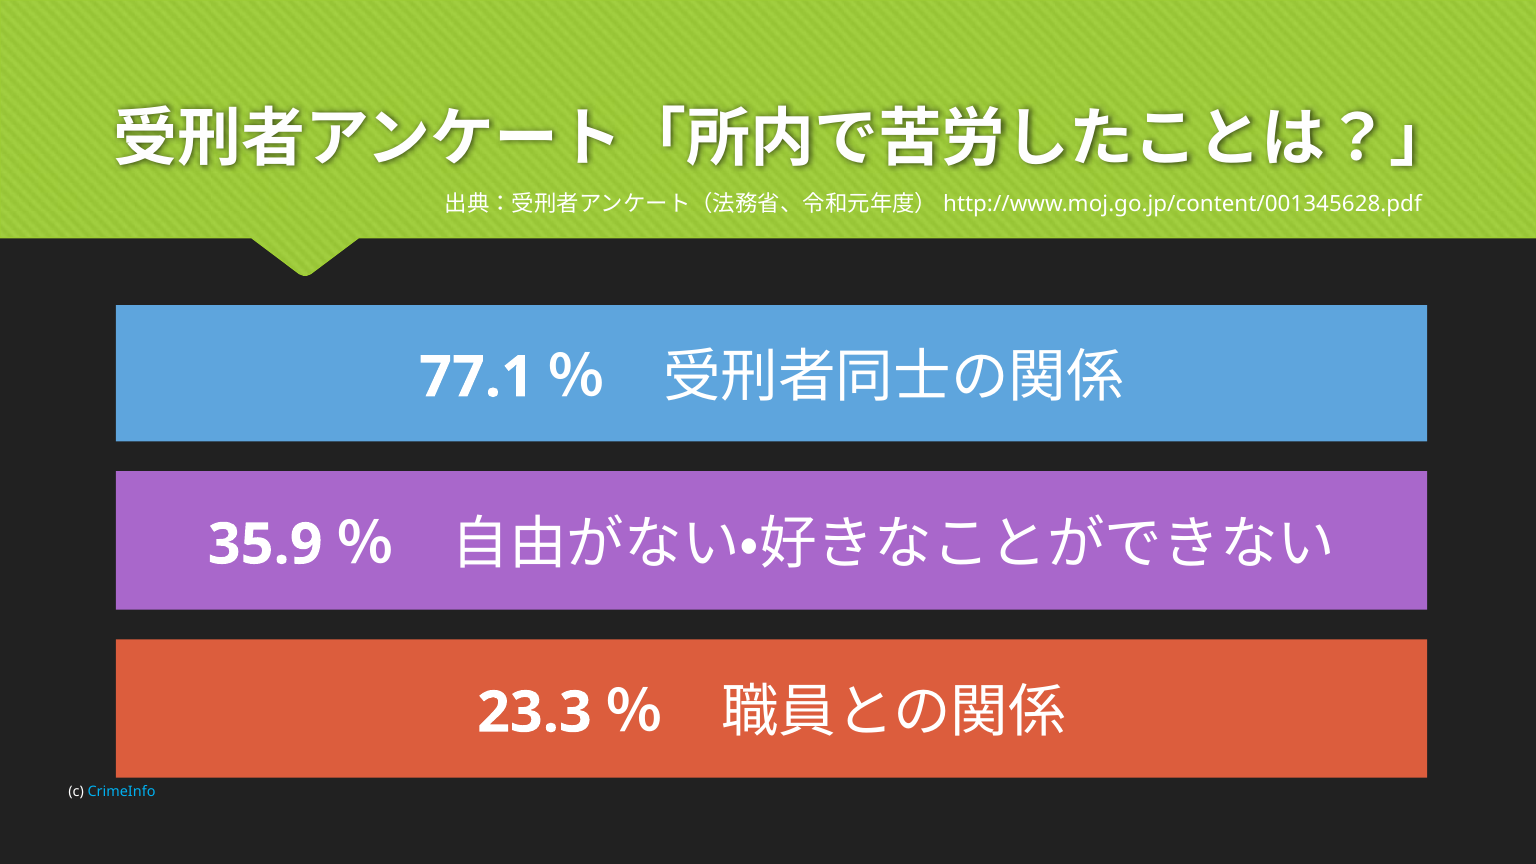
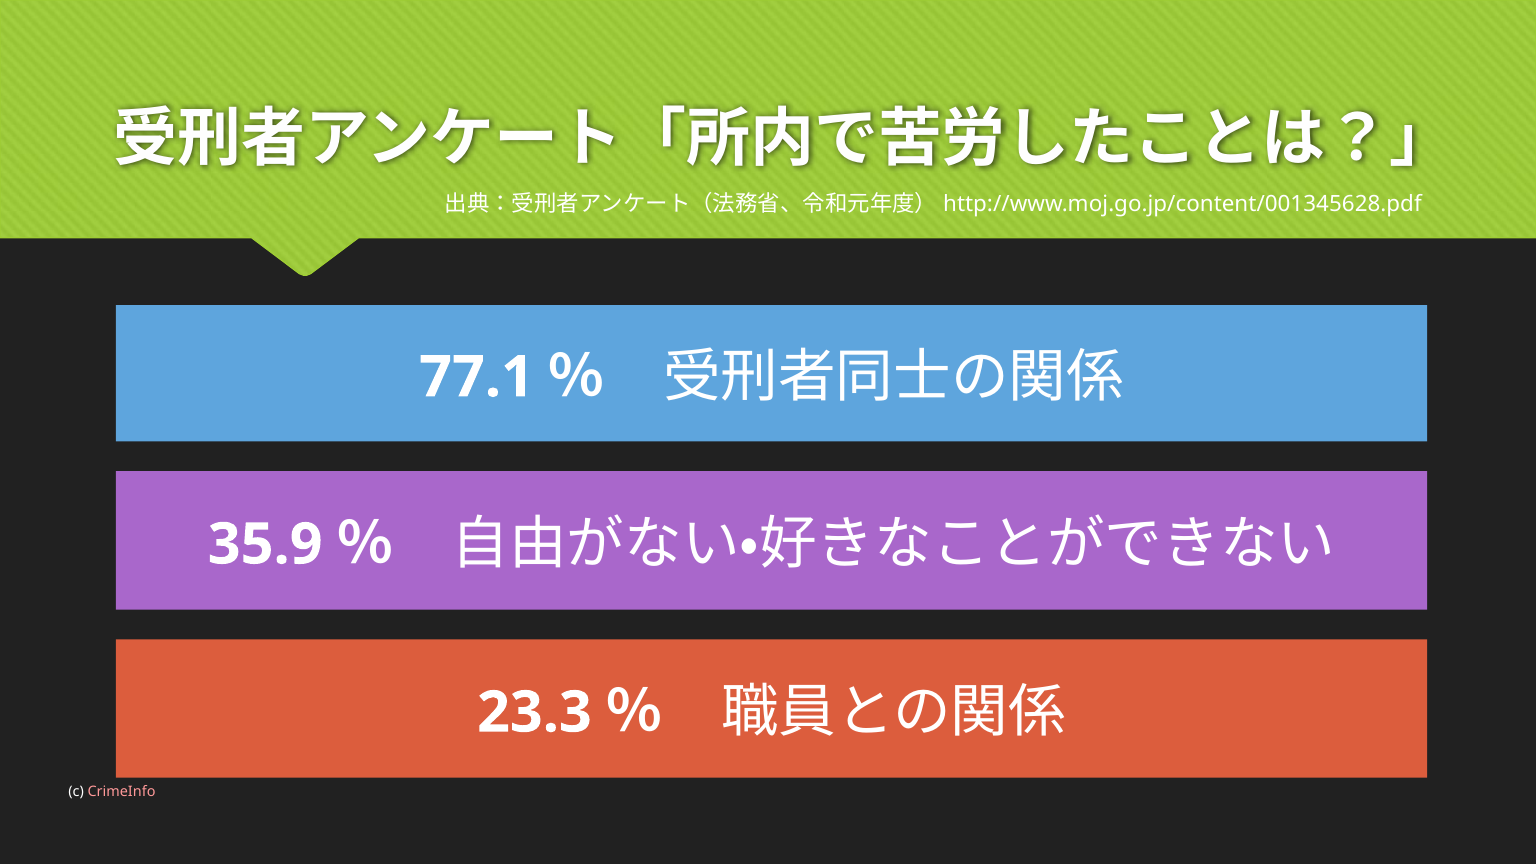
CrimeInfo colour: light blue -> pink
